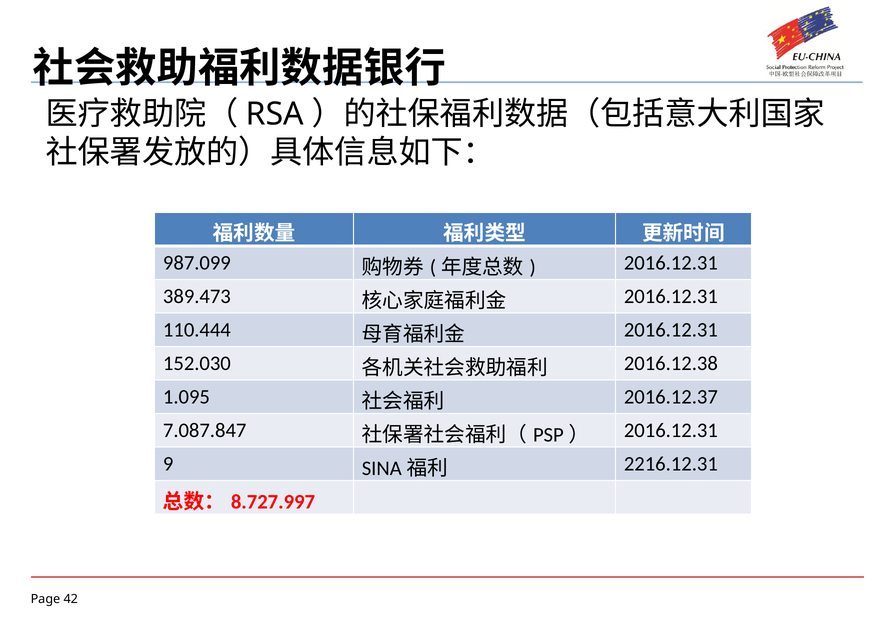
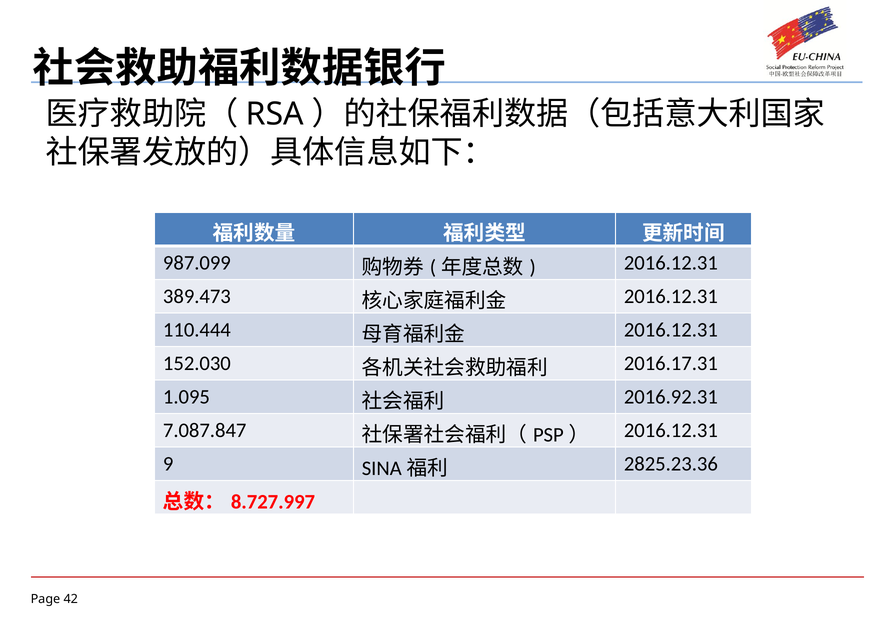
2016.12.38: 2016.12.38 -> 2016.17.31
2016.12.37: 2016.12.37 -> 2016.92.31
2216.12.31: 2216.12.31 -> 2825.23.36
